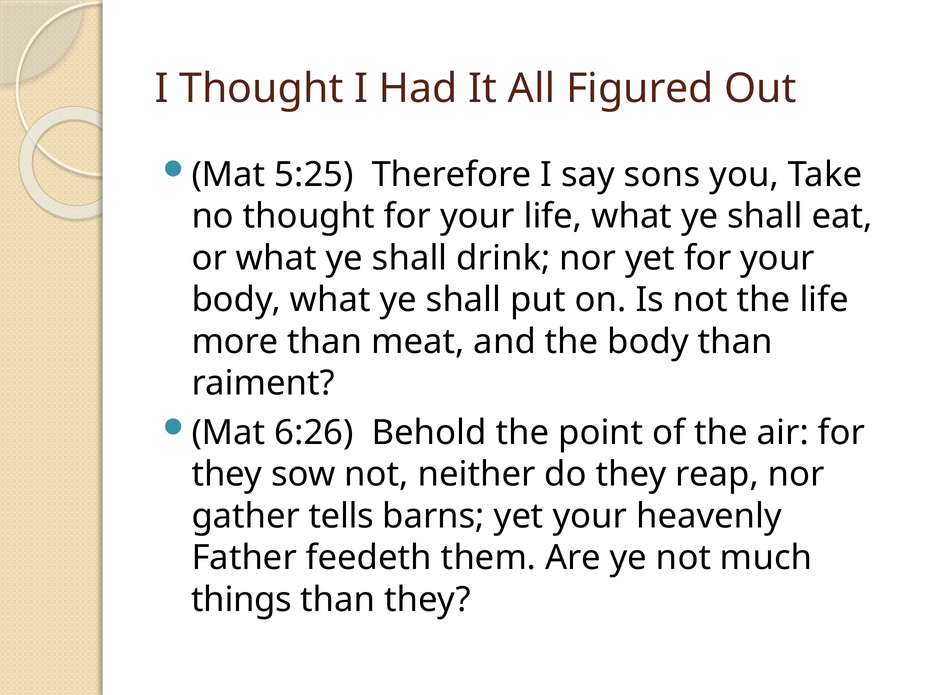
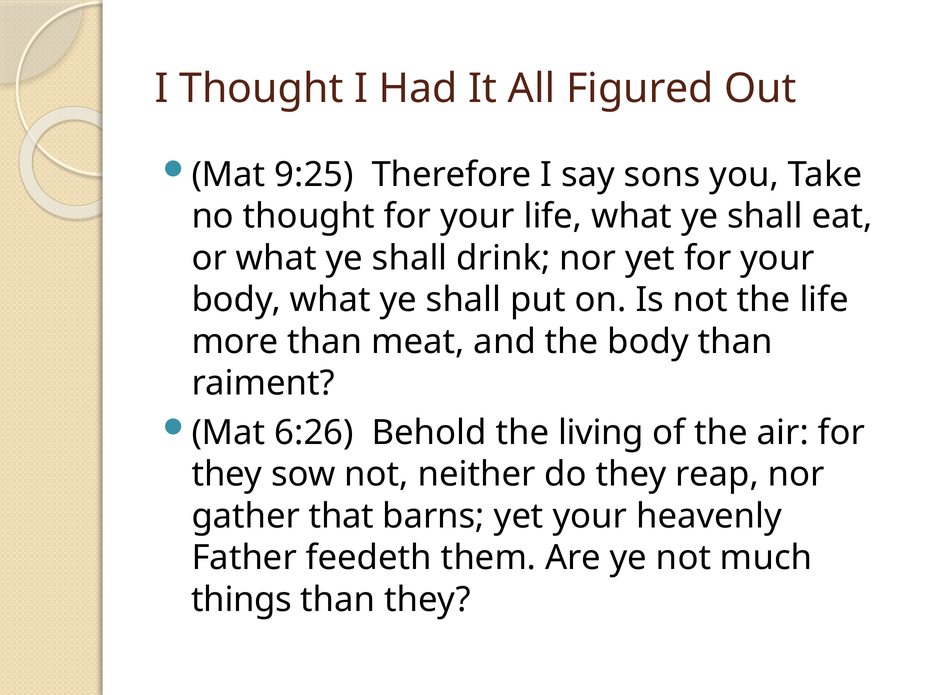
5:25: 5:25 -> 9:25
point: point -> living
tells: tells -> that
